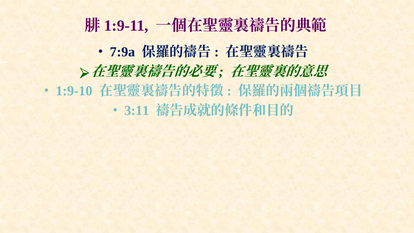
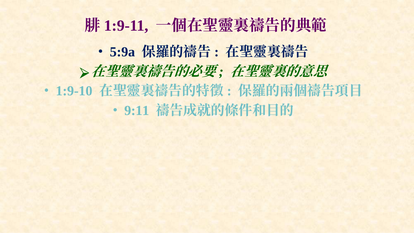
7:9a: 7:9a -> 5:9a
3:11: 3:11 -> 9:11
